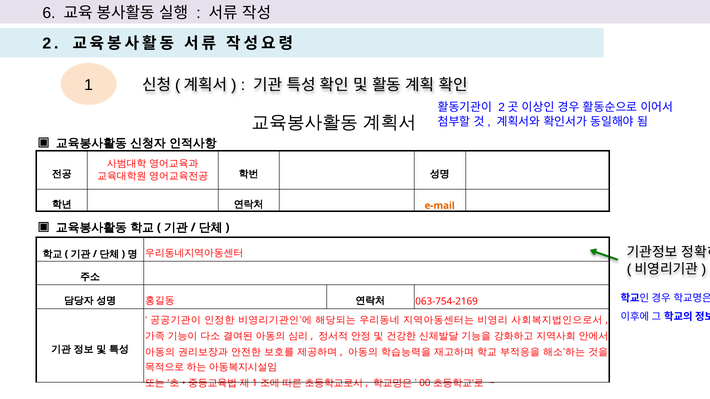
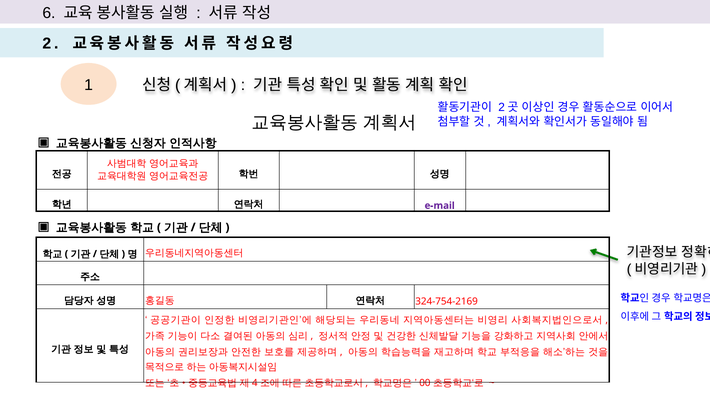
e-mail colour: orange -> purple
063-754-2169: 063-754-2169 -> 324-754-2169
1 at (255, 384): 1 -> 4
